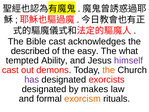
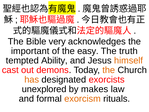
Bible cast: cast -> very
described: described -> important
what: what -> truth
himself colour: purple -> orange
has colour: purple -> orange
designated at (44, 89): designated -> unexplored
